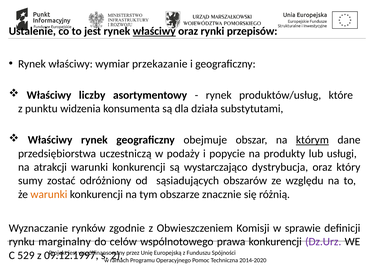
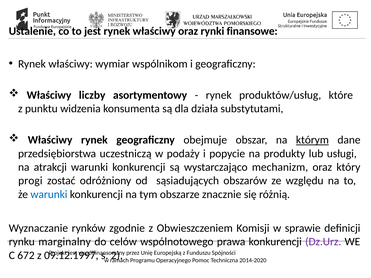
właściwy at (154, 31) underline: present -> none
przepisów: przepisów -> finansowe
przekazanie: przekazanie -> wspólnikom
dystrybucja: dystrybucja -> mechanizm
sumy: sumy -> progi
warunki at (49, 195) colour: orange -> blue
529: 529 -> 672
